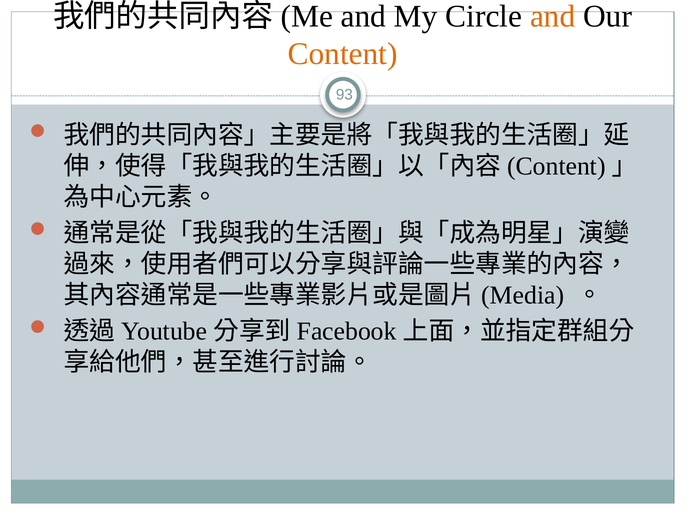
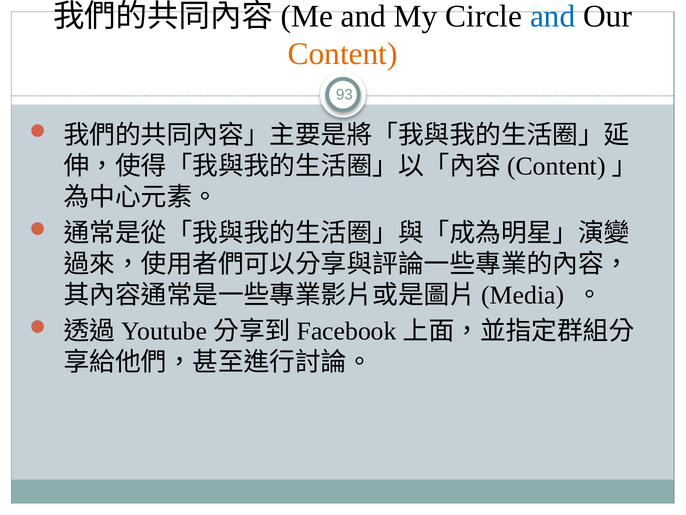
and at (553, 16) colour: orange -> blue
